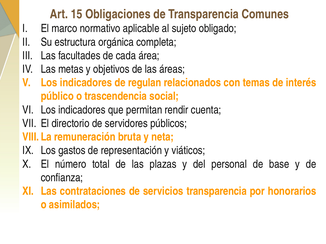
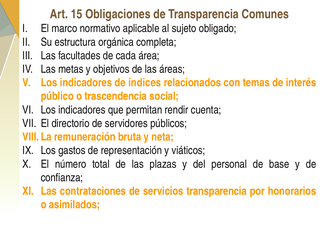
regulan: regulan -> índices
